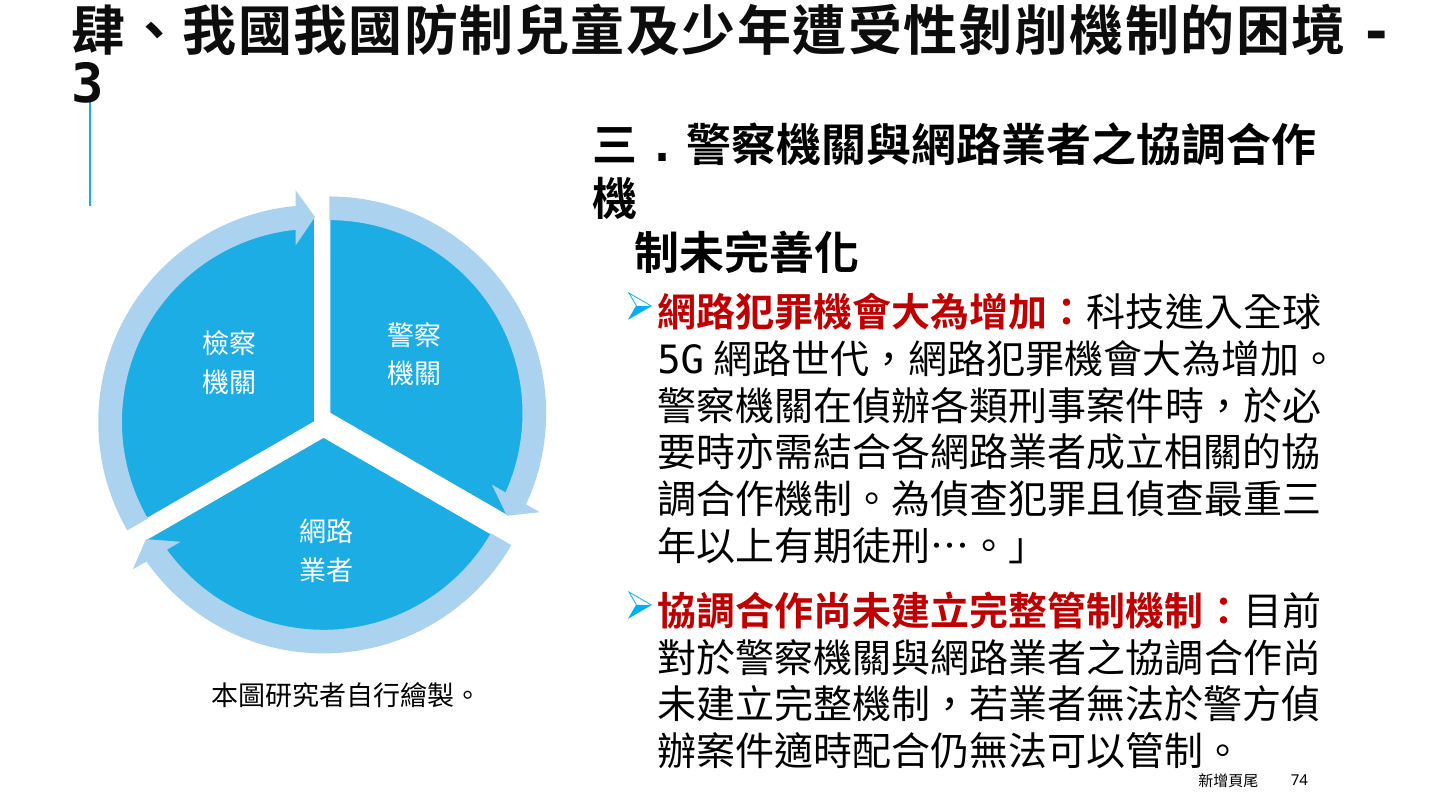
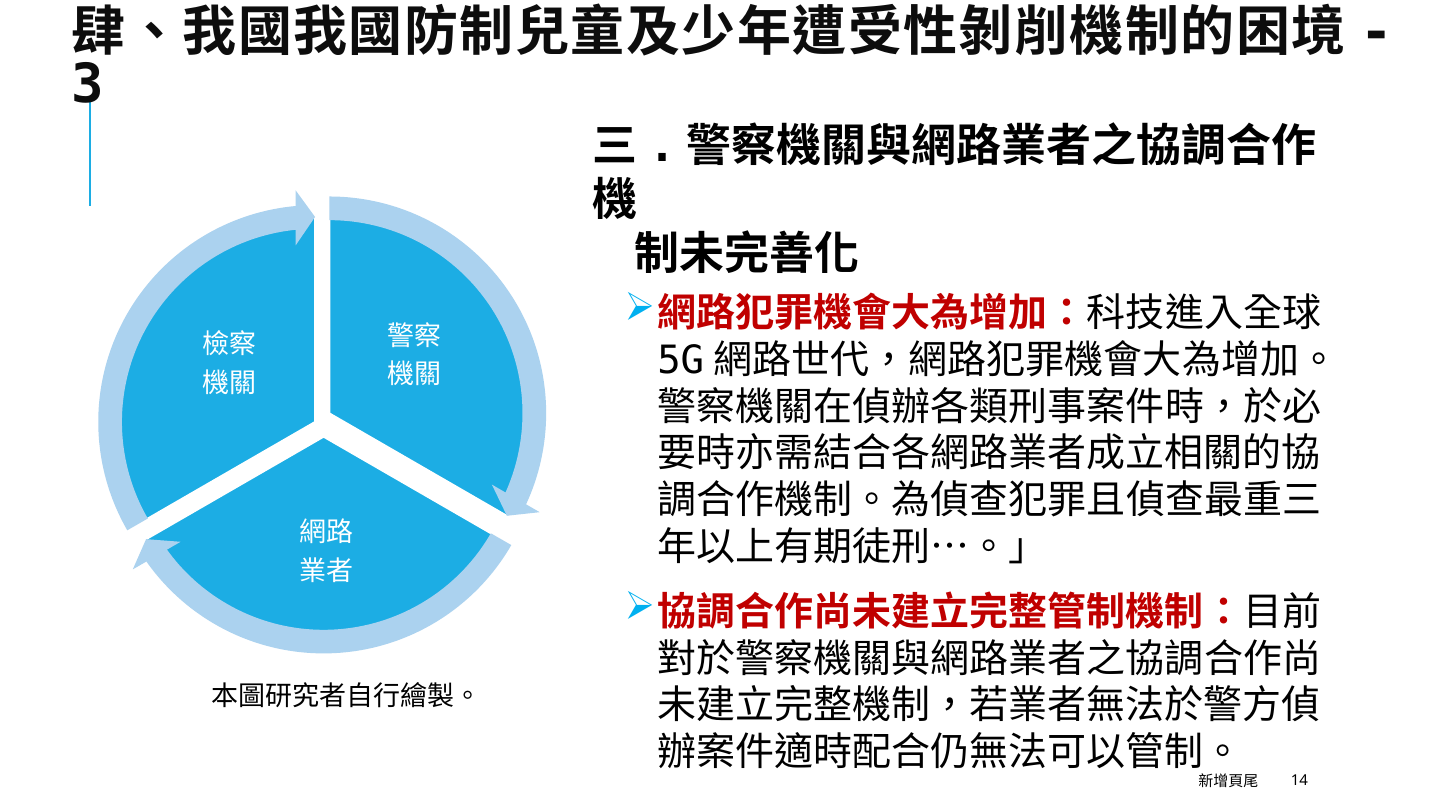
74: 74 -> 14
